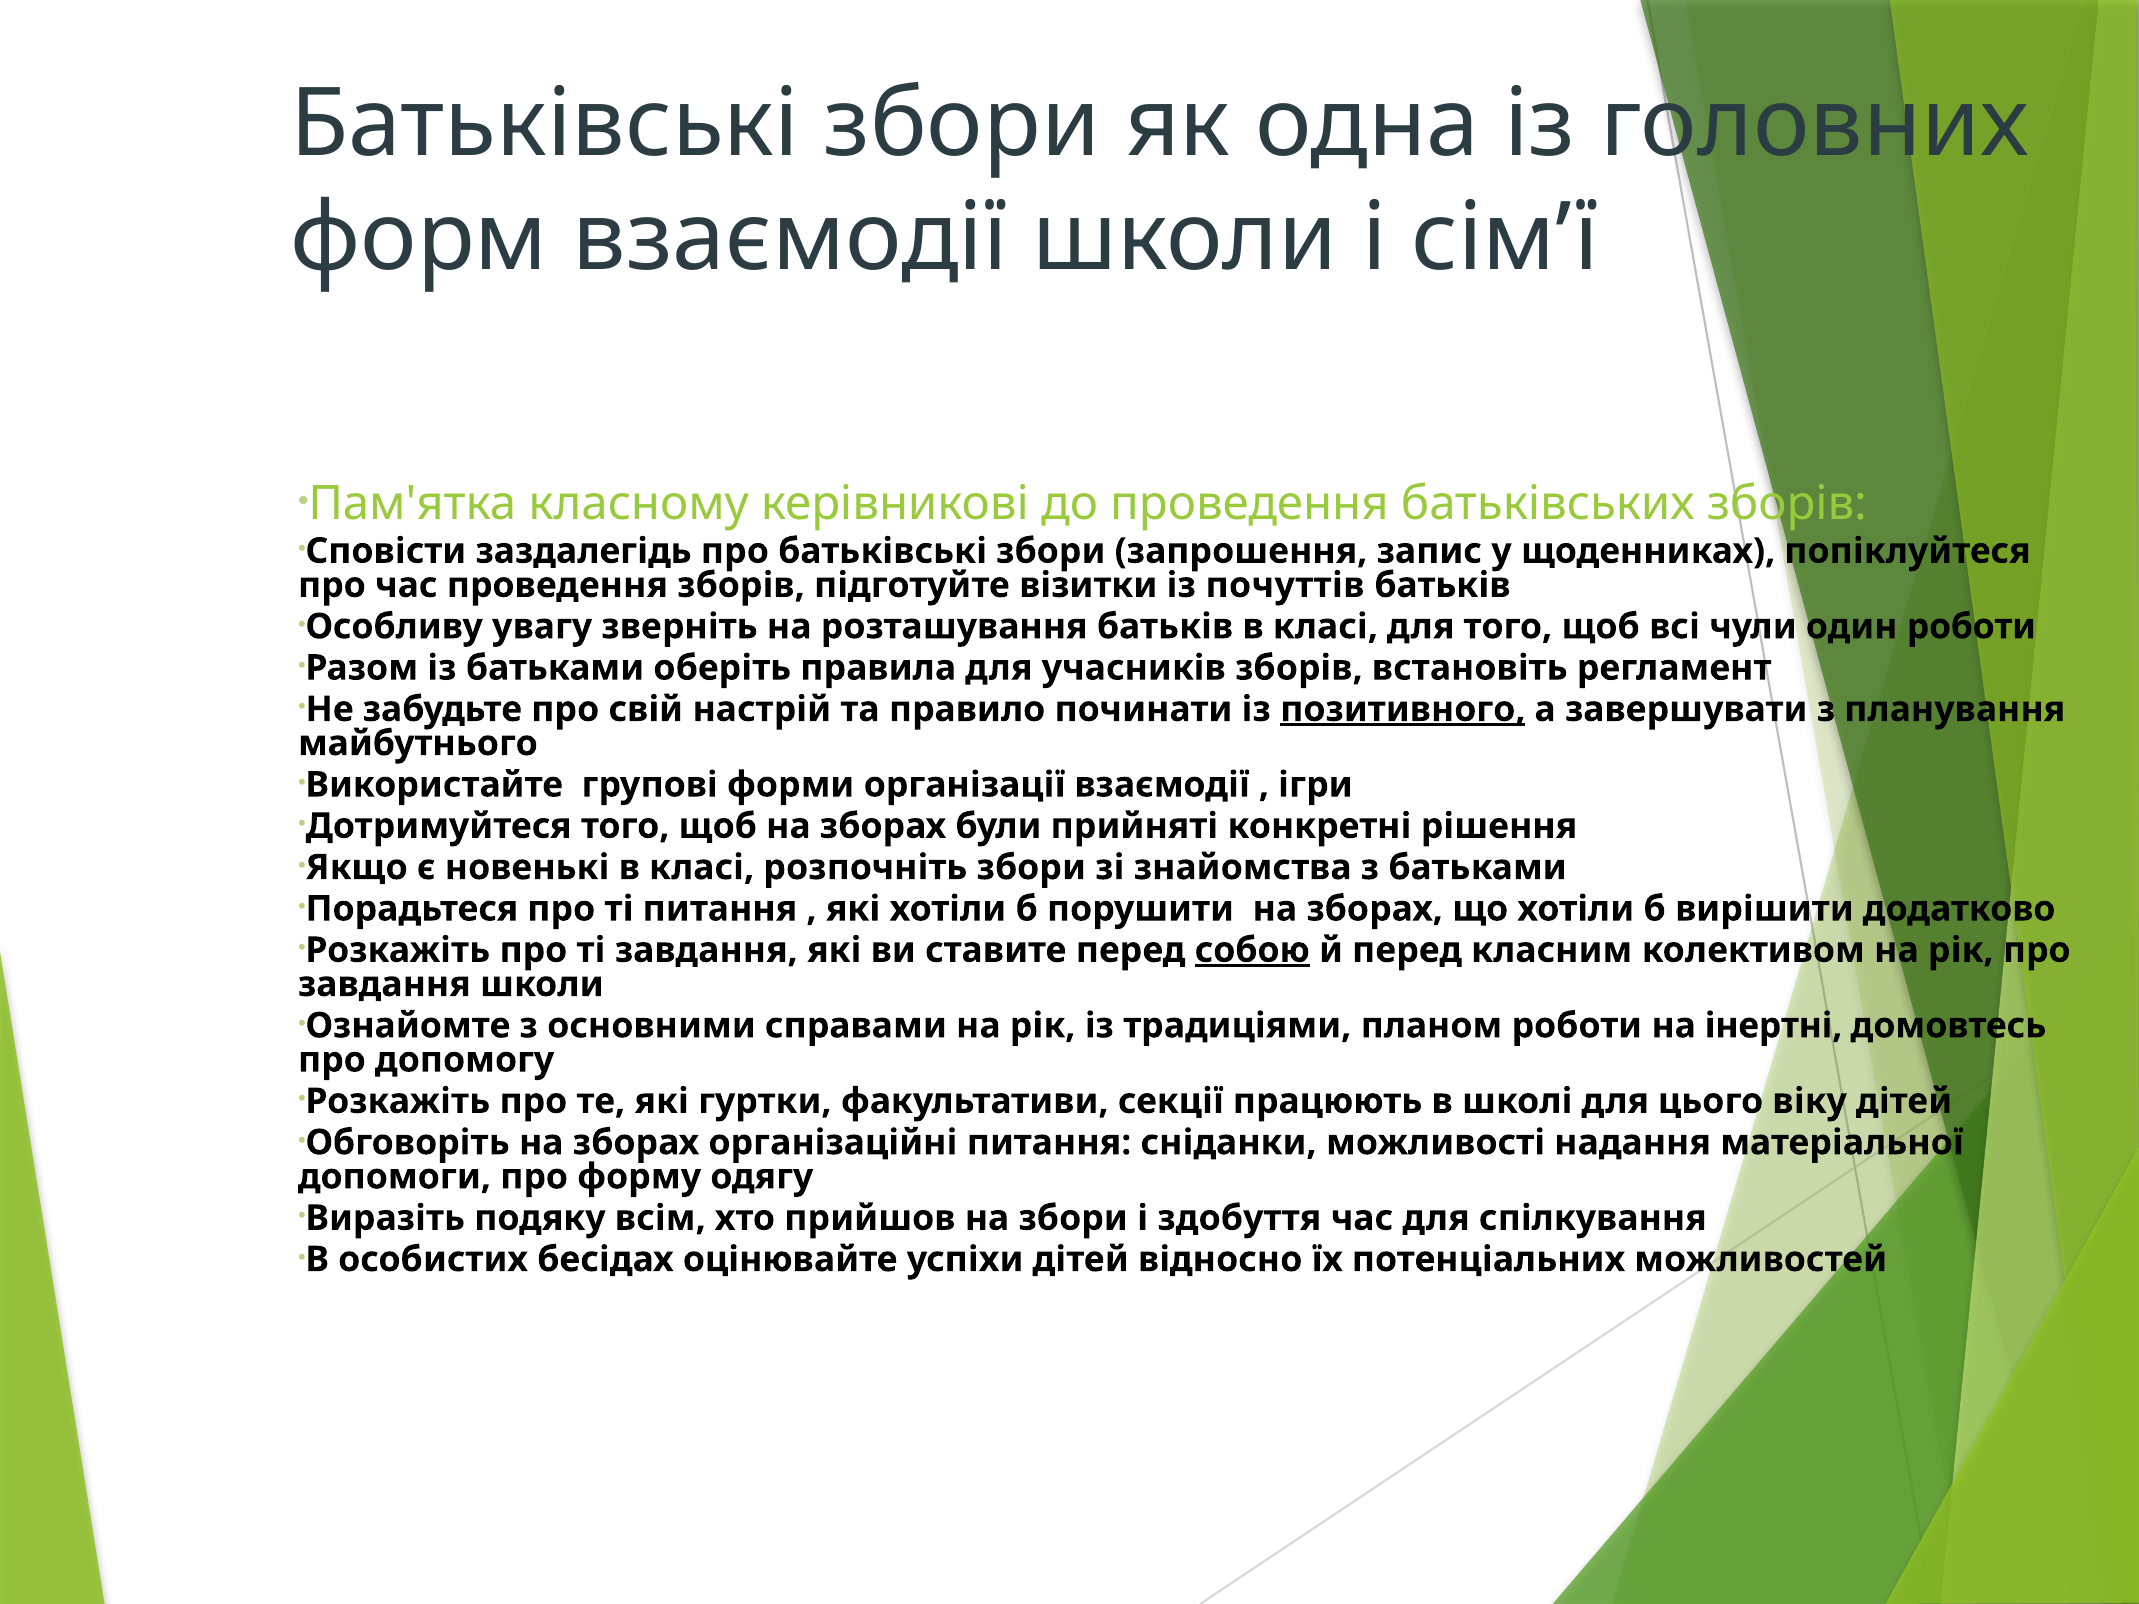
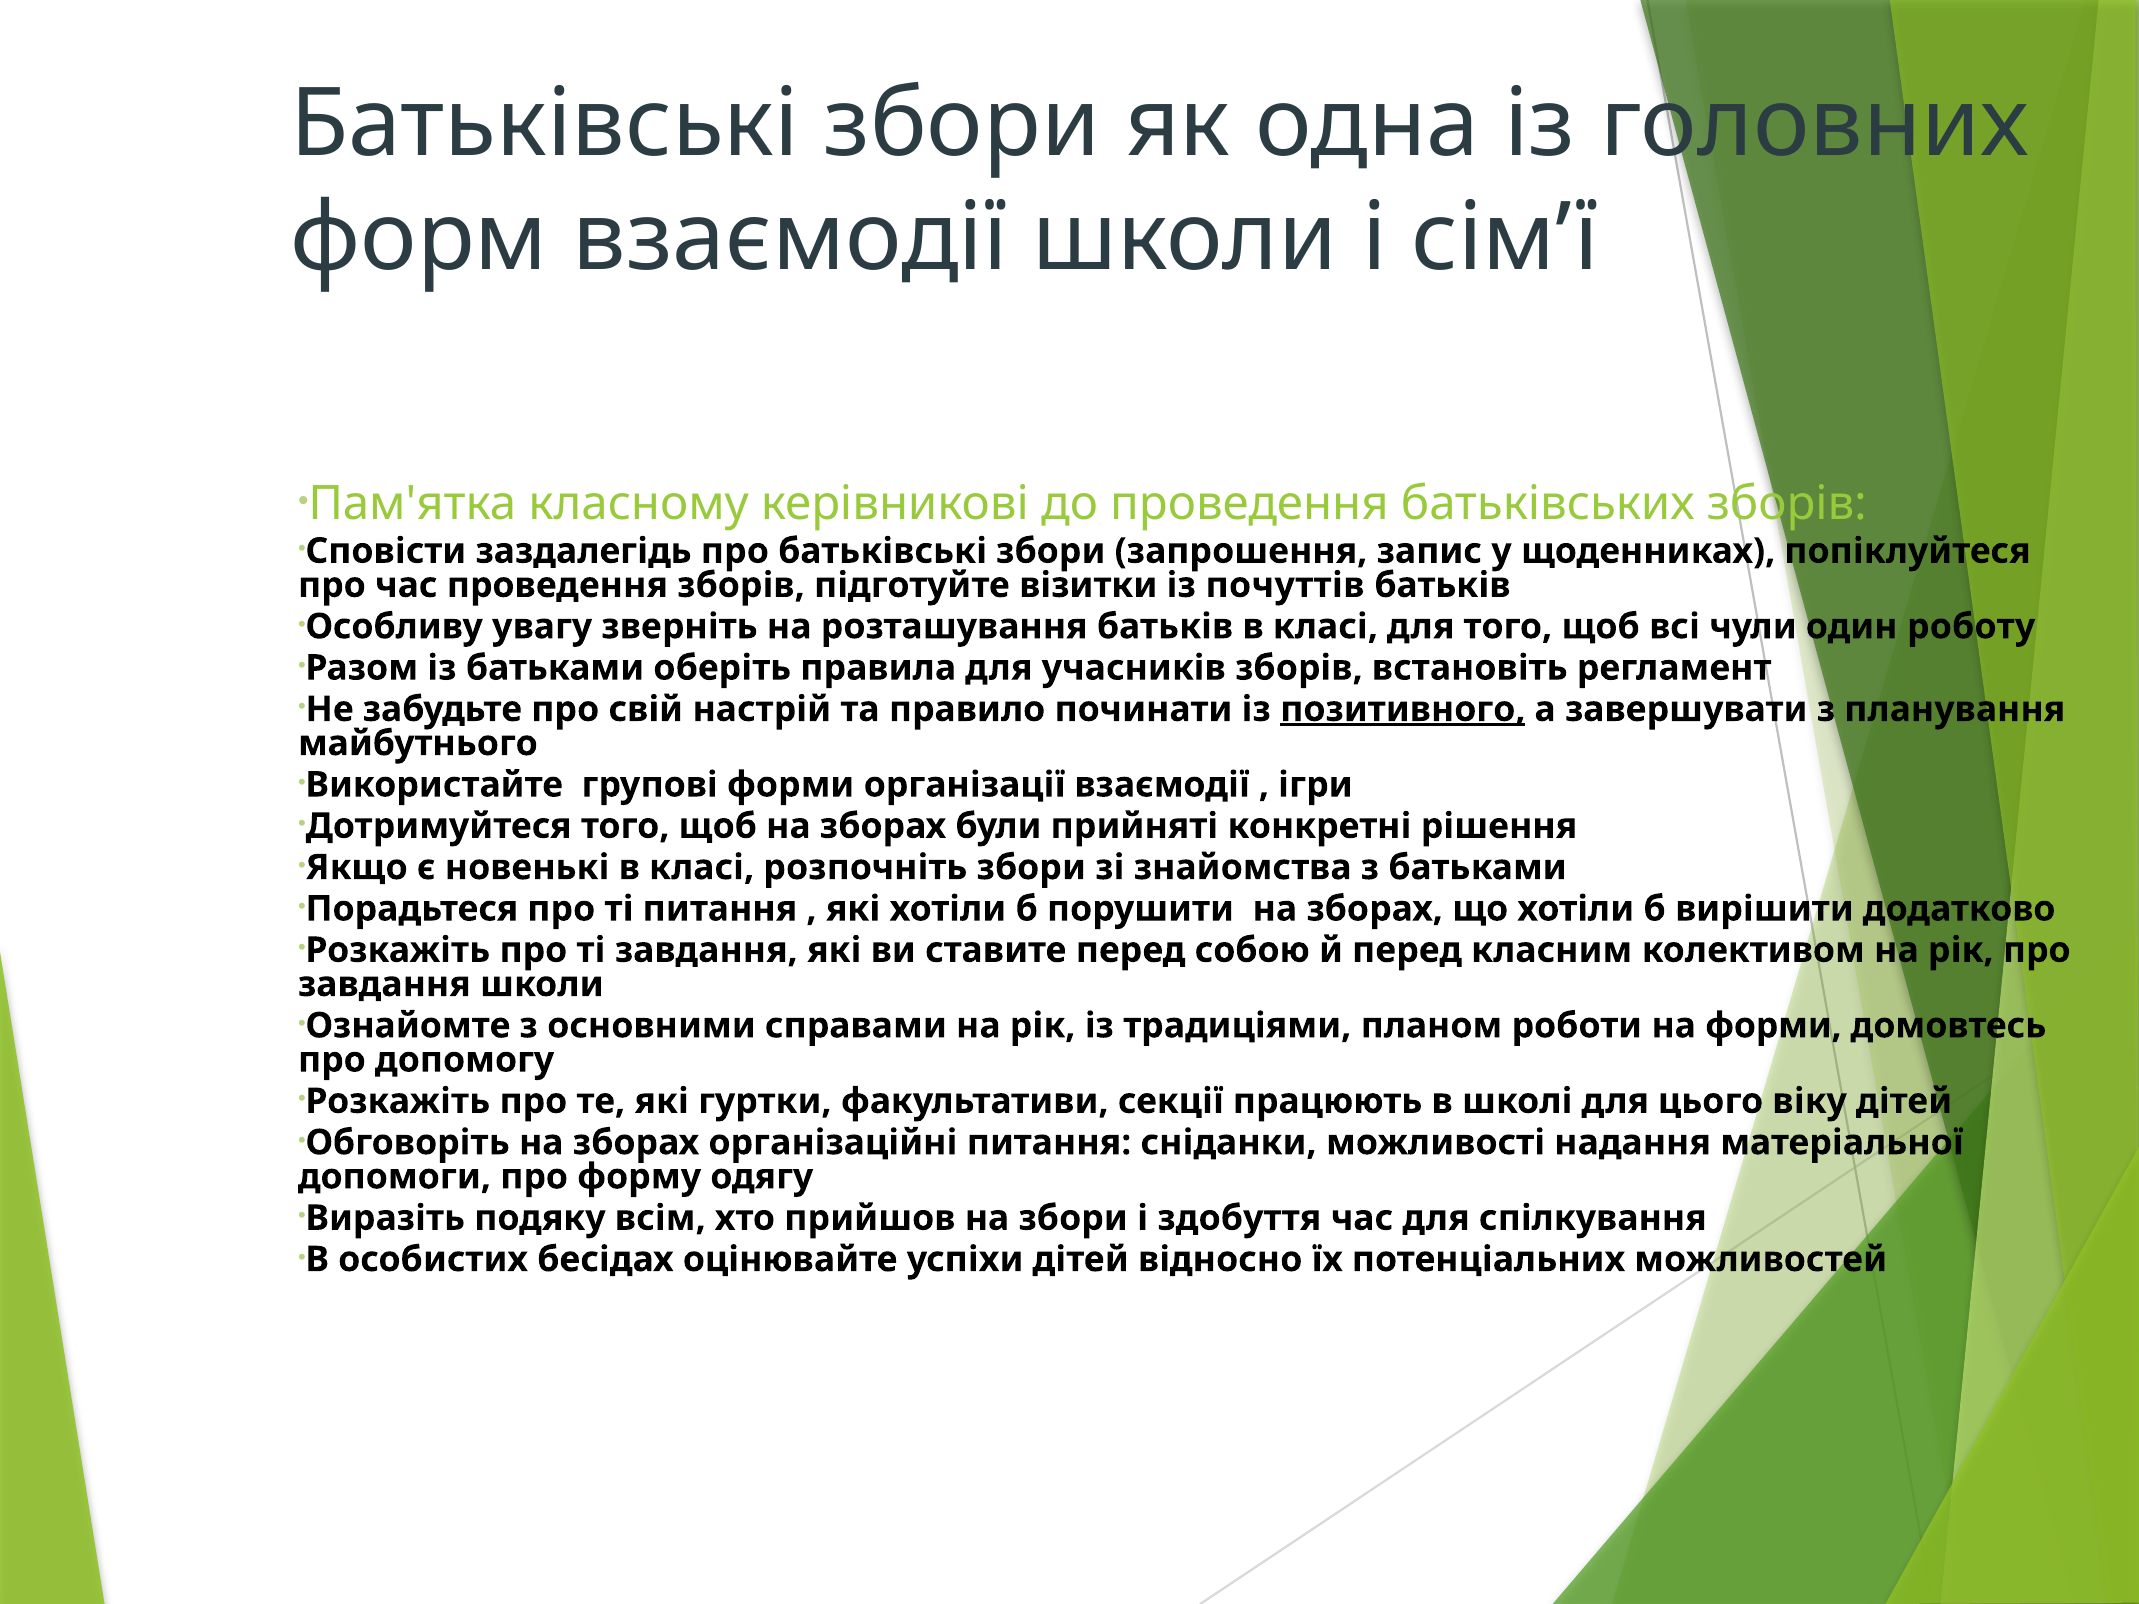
один роботи: роботи -> роботу
собою underline: present -> none
на інертні: інертні -> форми
